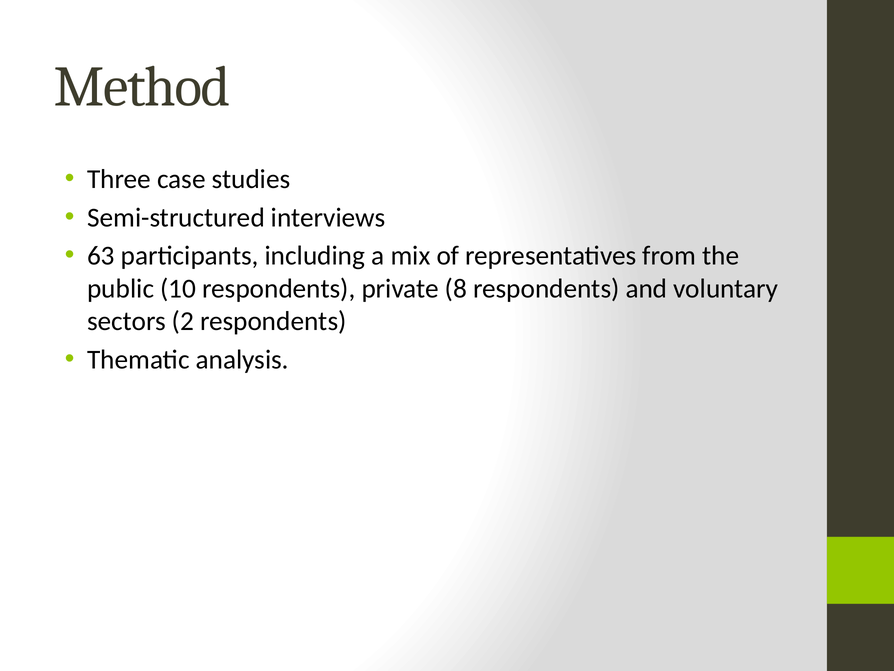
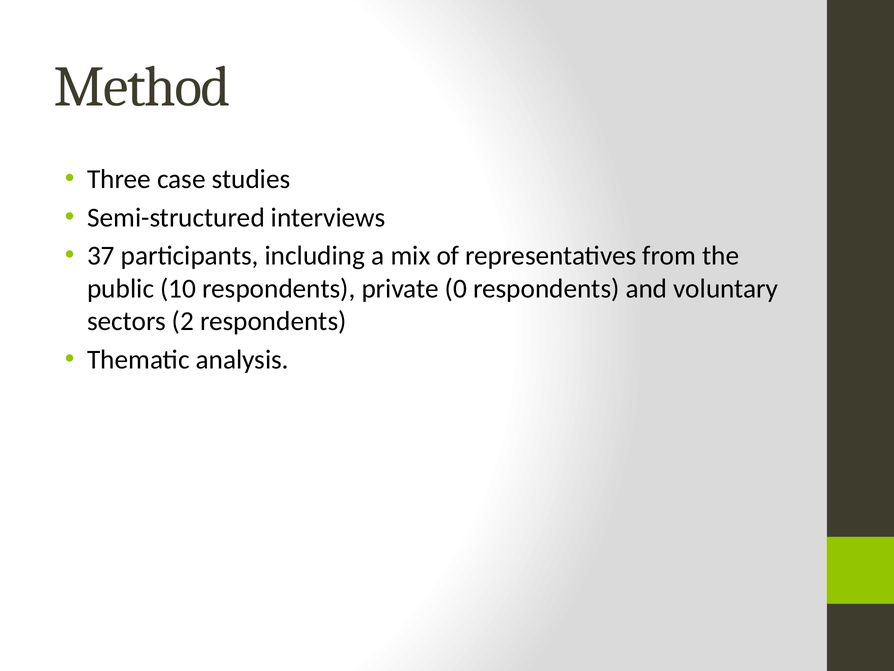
63: 63 -> 37
8: 8 -> 0
